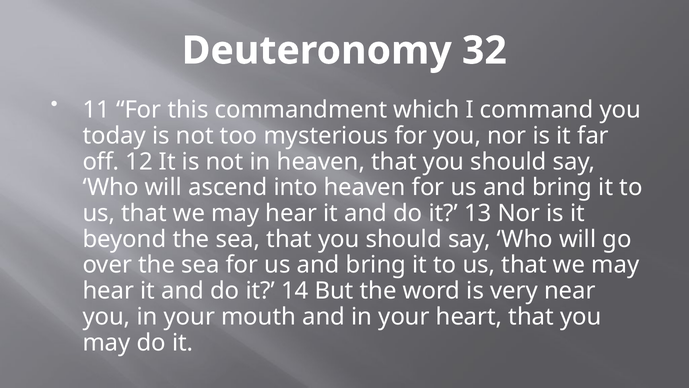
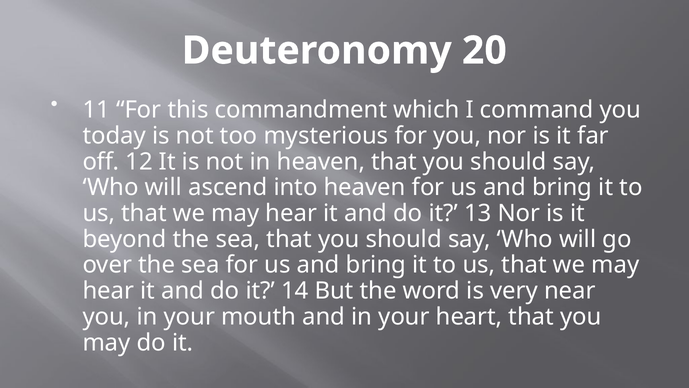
32: 32 -> 20
